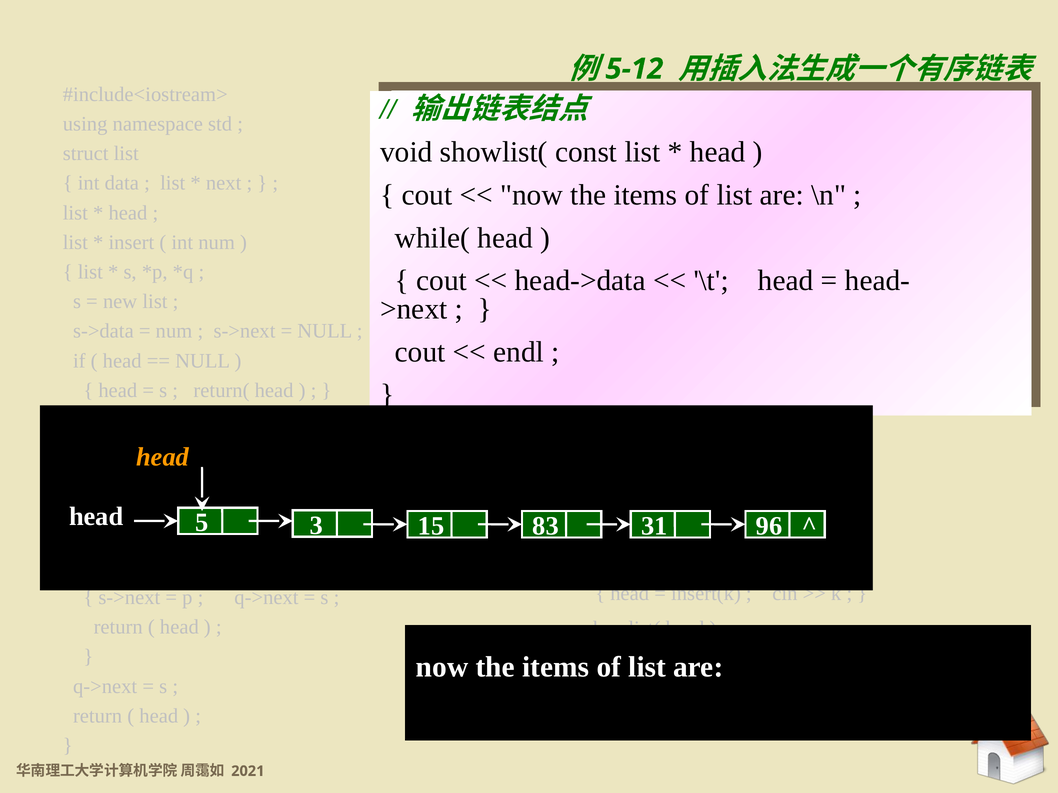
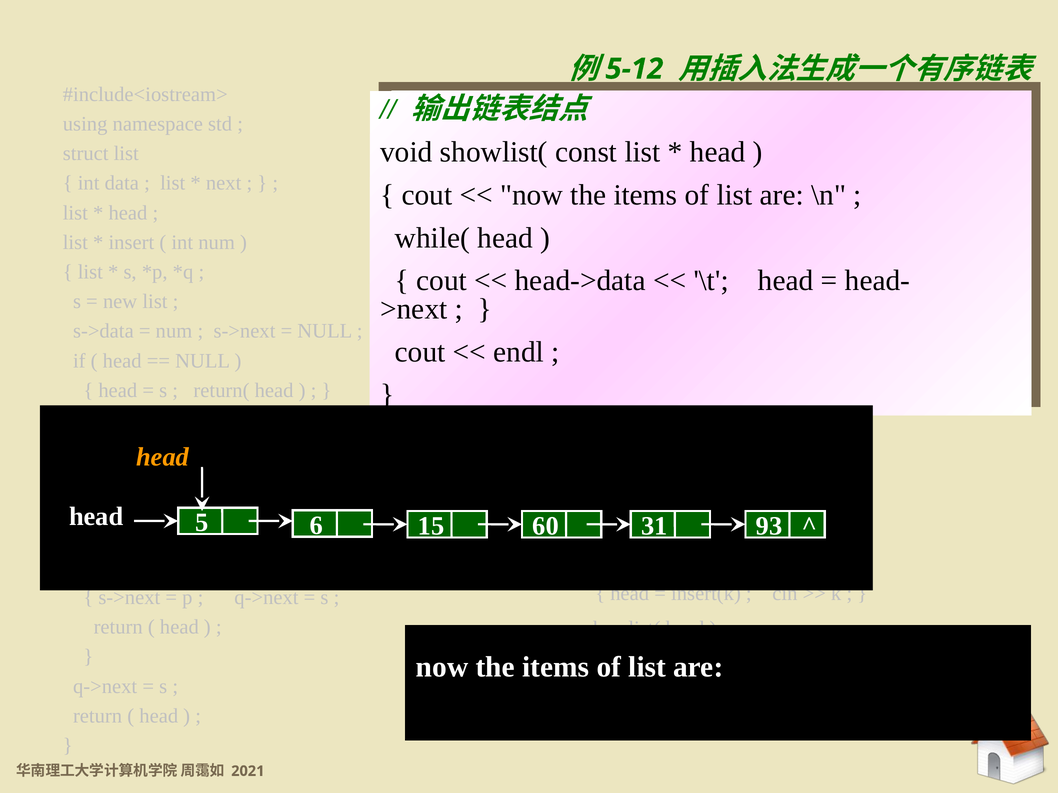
3: 3 -> 6
83: 83 -> 60
96: 96 -> 93
